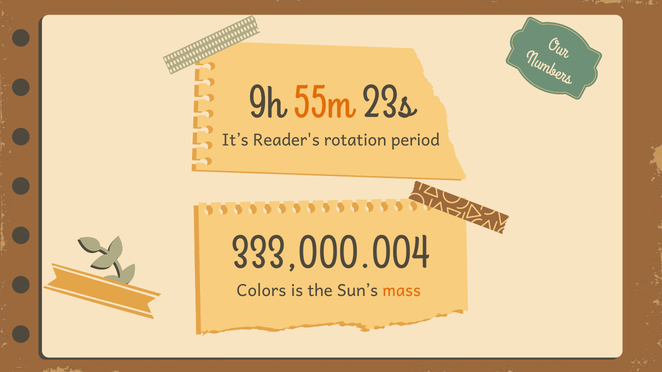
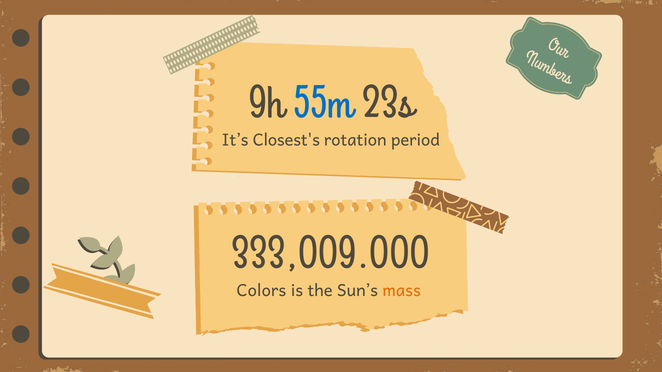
55m colour: orange -> blue
Reader's: Reader's -> Closest's
333,000.004: 333,000.004 -> 333,009.000
